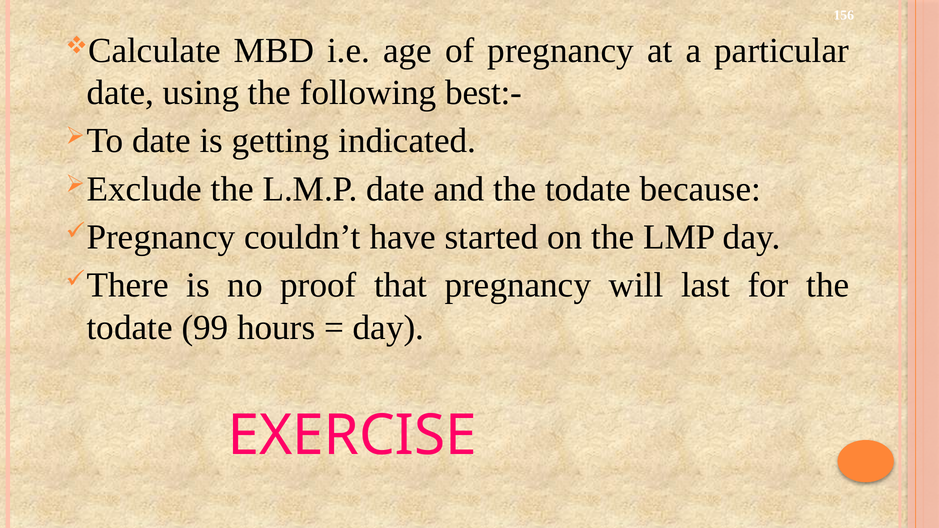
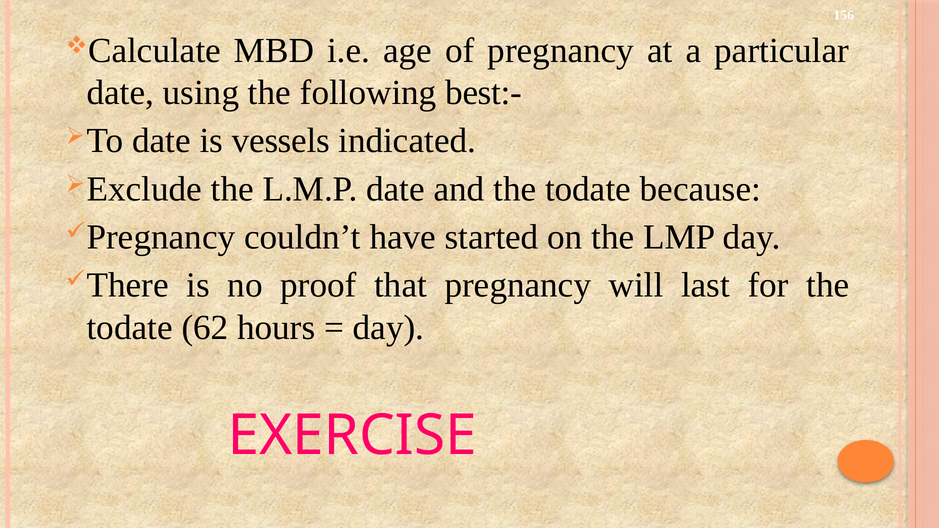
getting: getting -> vessels
99: 99 -> 62
